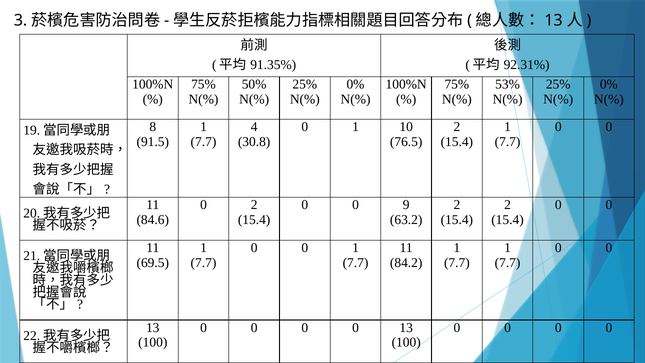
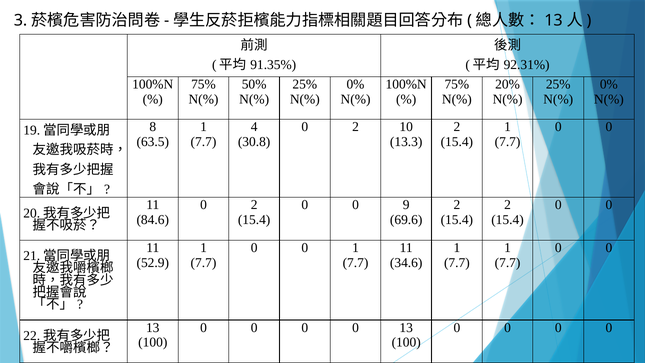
53%: 53% -> 20%
1 at (356, 127): 1 -> 2
91.5: 91.5 -> 63.5
76.5: 76.5 -> 13.3
63.2: 63.2 -> 69.6
69.5: 69.5 -> 52.9
84.2: 84.2 -> 34.6
